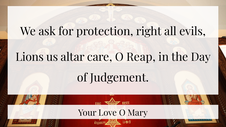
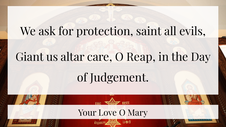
right: right -> saint
Lions: Lions -> Giant
